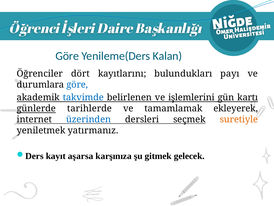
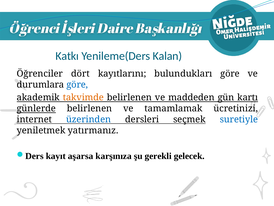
Göre at (67, 56): Göre -> Katkı
bulundukları payı: payı -> göre
takvimde colour: blue -> orange
işlemlerini: işlemlerini -> maddeden
günlerde tarihlerde: tarihlerde -> belirlenen
ekleyerek: ekleyerek -> ücretinizi
suretiyle colour: orange -> blue
gitmek: gitmek -> gerekli
